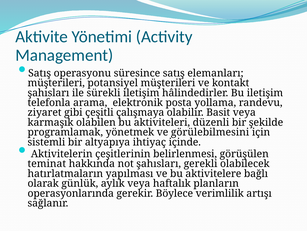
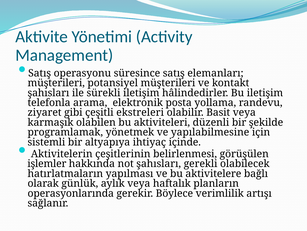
çalışmaya: çalışmaya -> ekstreleri
görülebilmesini: görülebilmesini -> yapılabilmesine
teminat: teminat -> işlemler
